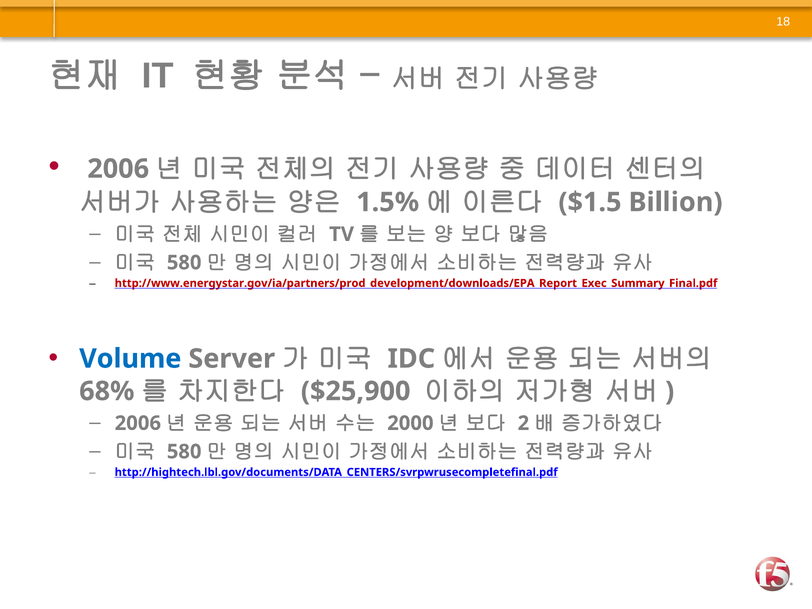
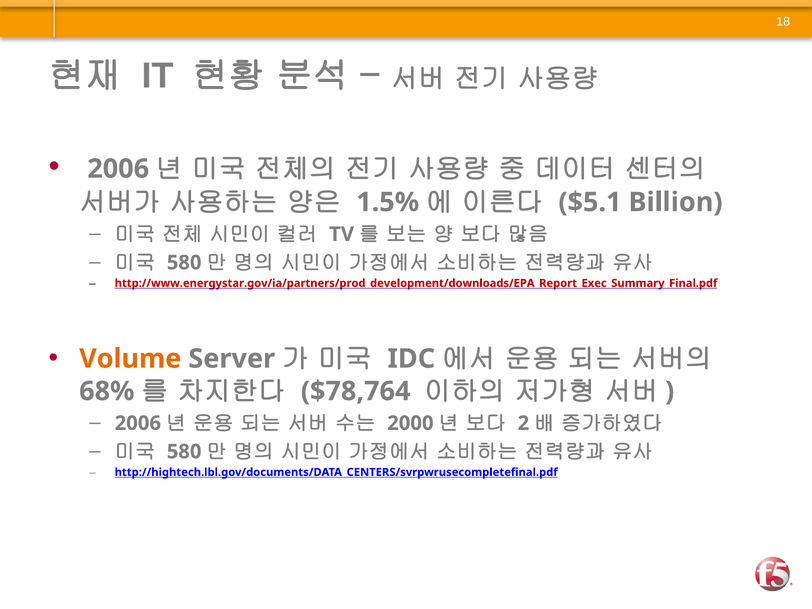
$1.5: $1.5 -> $5.1
Volume colour: blue -> orange
$25,900: $25,900 -> $78,764
